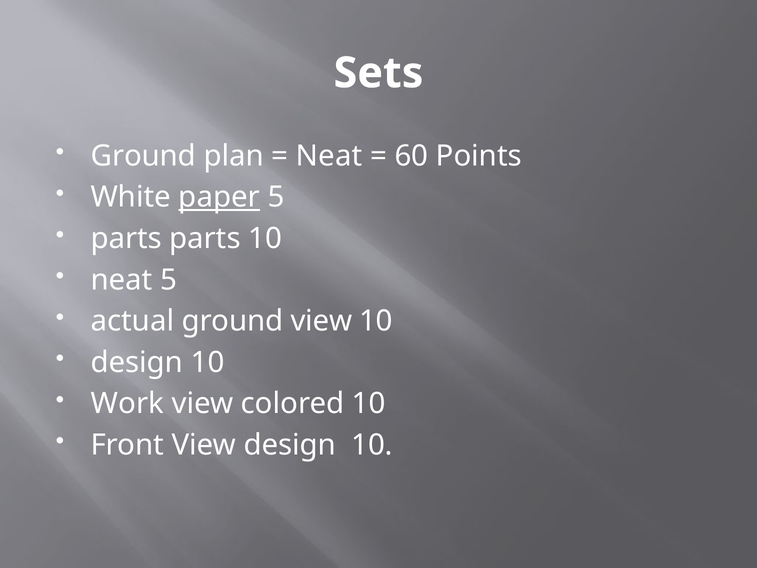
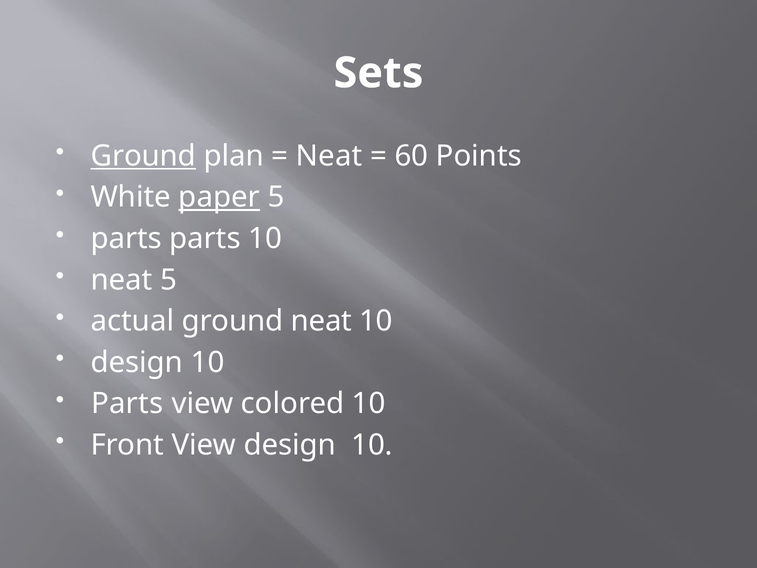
Ground at (143, 156) underline: none -> present
ground view: view -> neat
Work at (127, 403): Work -> Parts
